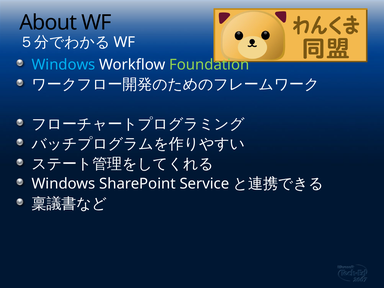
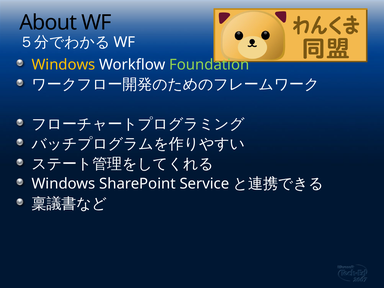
Windows at (63, 65) colour: light blue -> yellow
